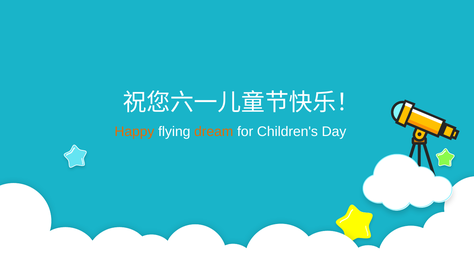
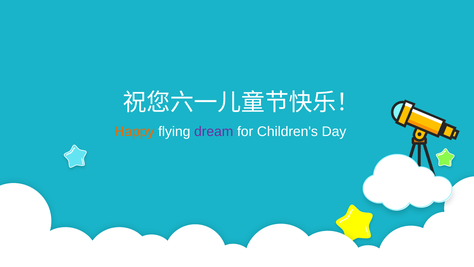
dream colour: orange -> purple
